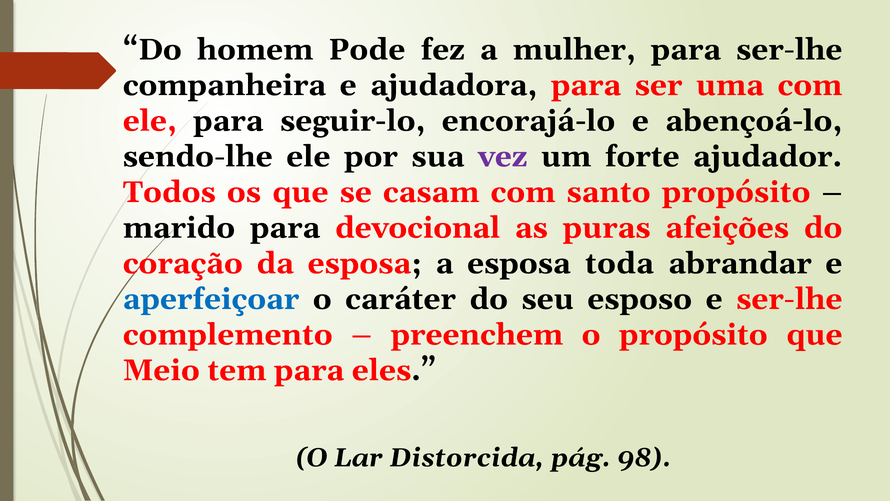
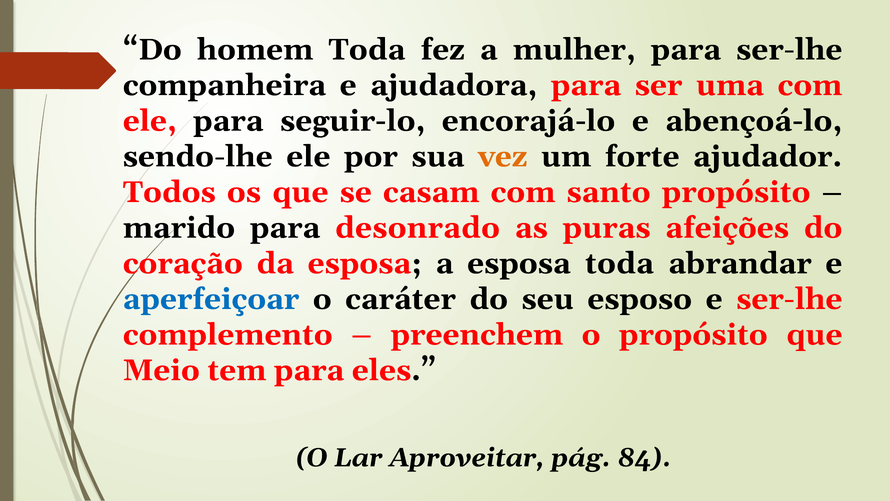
homem Pode: Pode -> Toda
vez colour: purple -> orange
devocional: devocional -> desonrado
Distorcida: Distorcida -> Aproveitar
98: 98 -> 84
